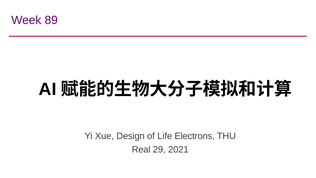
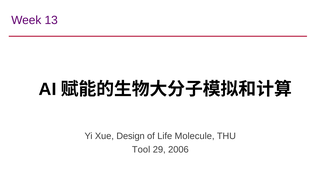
89: 89 -> 13
Electrons: Electrons -> Molecule
Real: Real -> Tool
2021: 2021 -> 2006
